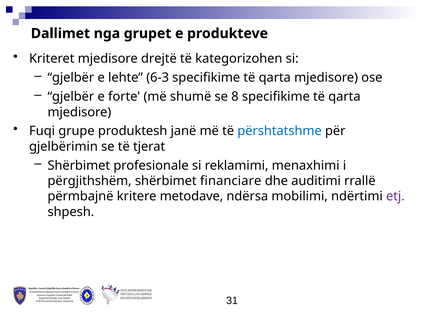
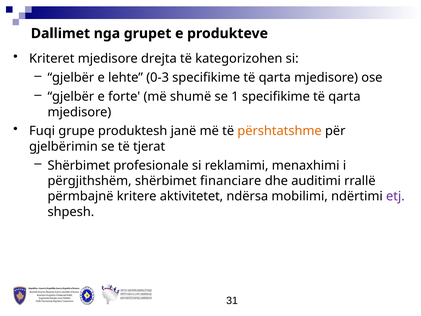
drejtë: drejtë -> drejta
6-3: 6-3 -> 0-3
8: 8 -> 1
përshtatshme colour: blue -> orange
metodave: metodave -> aktivitetet
